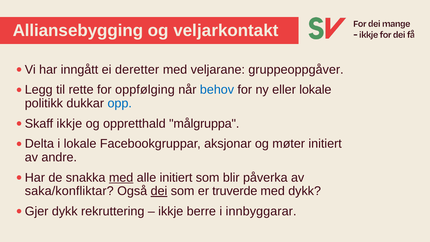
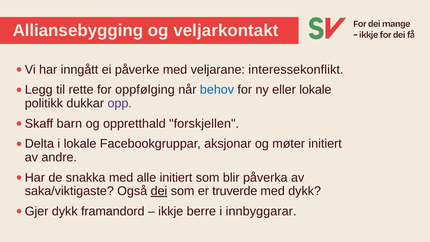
deretter: deretter -> påverke
gruppeoppgåver: gruppeoppgåver -> interessekonflikt
opp colour: blue -> purple
Skaff ikkje: ikkje -> barn
målgruppa: målgruppa -> forskjellen
med at (121, 177) underline: present -> none
saka/konfliktar: saka/konfliktar -> saka/viktigaste
rekruttering: rekruttering -> framandord
